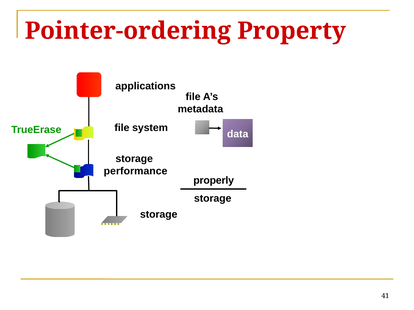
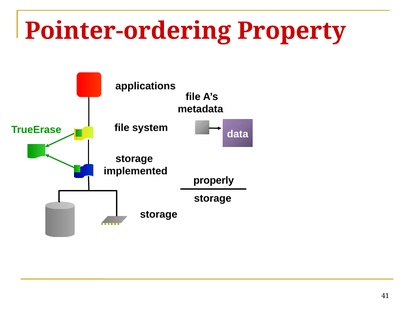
performance: performance -> implemented
